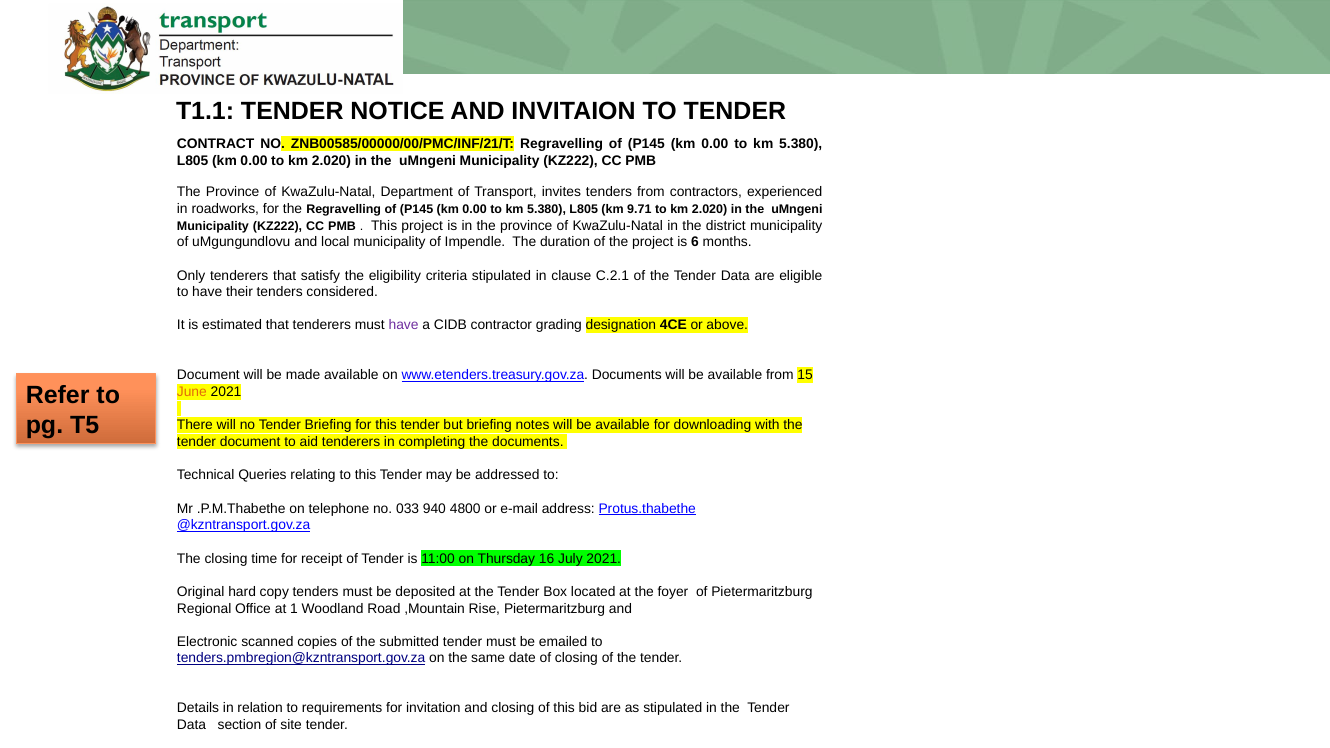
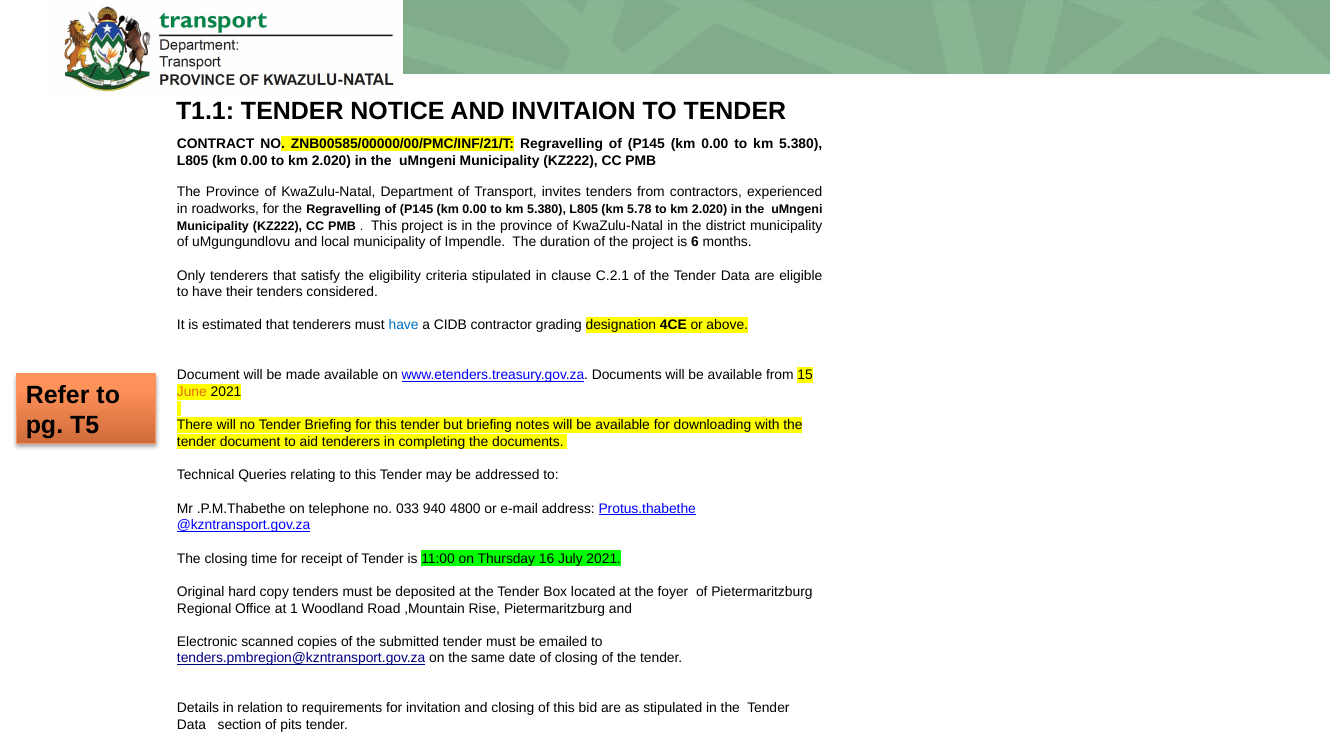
9.71: 9.71 -> 5.78
have at (404, 325) colour: purple -> blue
site: site -> pits
